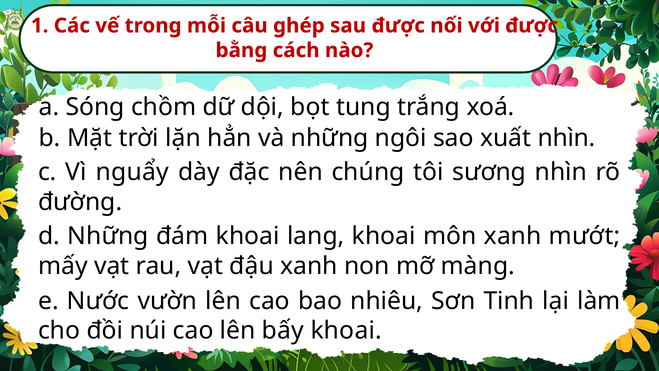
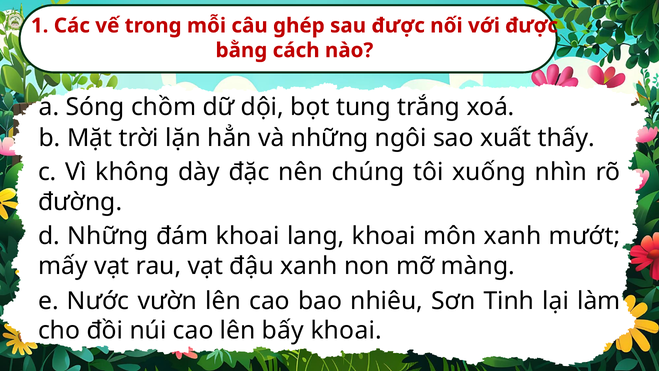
xuất nhìn: nhìn -> thấy
nguẩy: nguẩy -> không
sương: sương -> xuống
